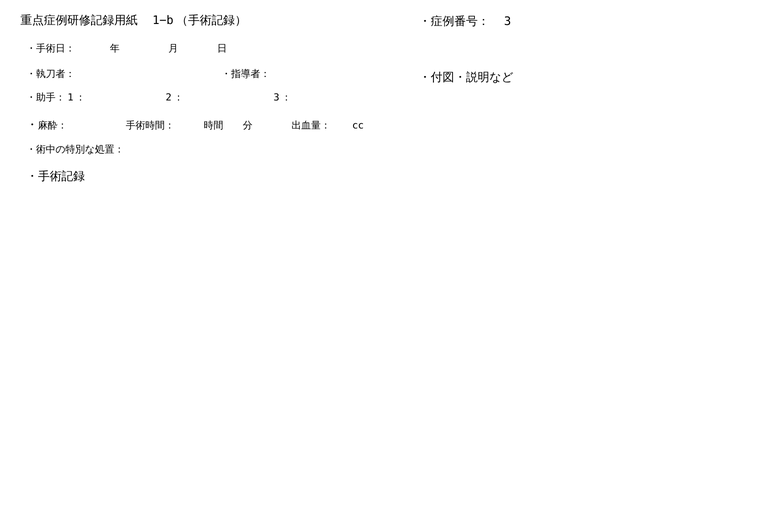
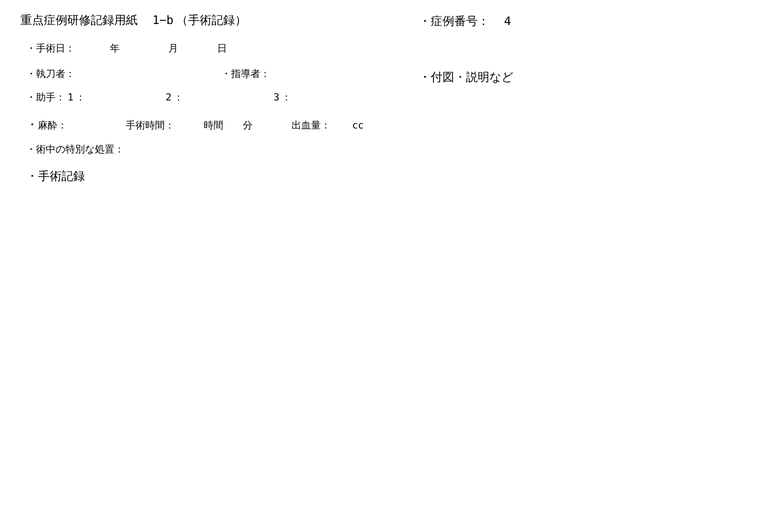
3: 3 -> 4
